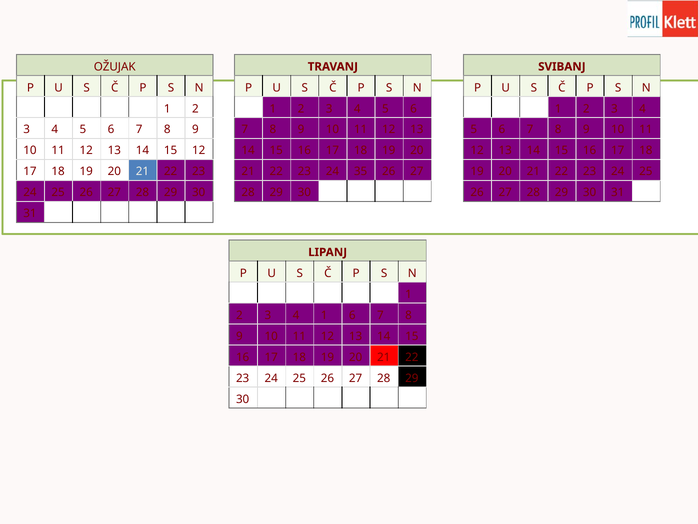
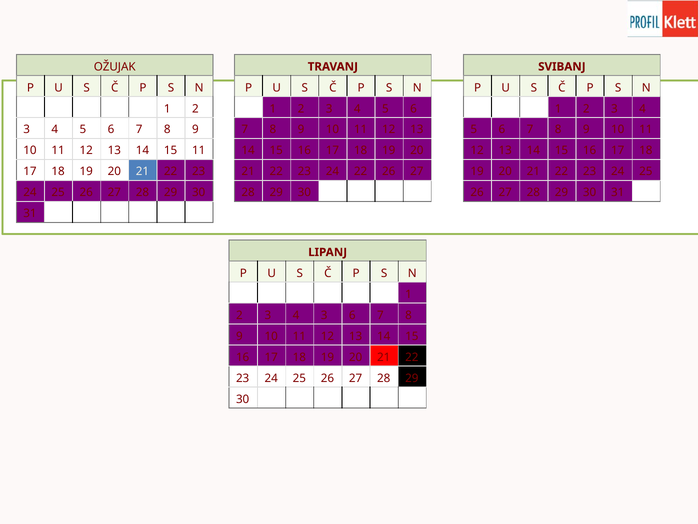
15 12: 12 -> 11
24 35: 35 -> 22
4 1: 1 -> 3
